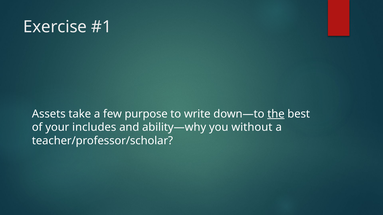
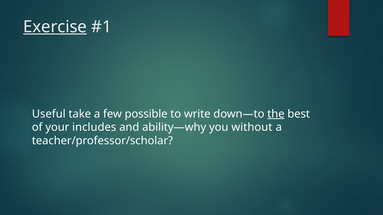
Exercise underline: none -> present
Assets: Assets -> Useful
purpose: purpose -> possible
